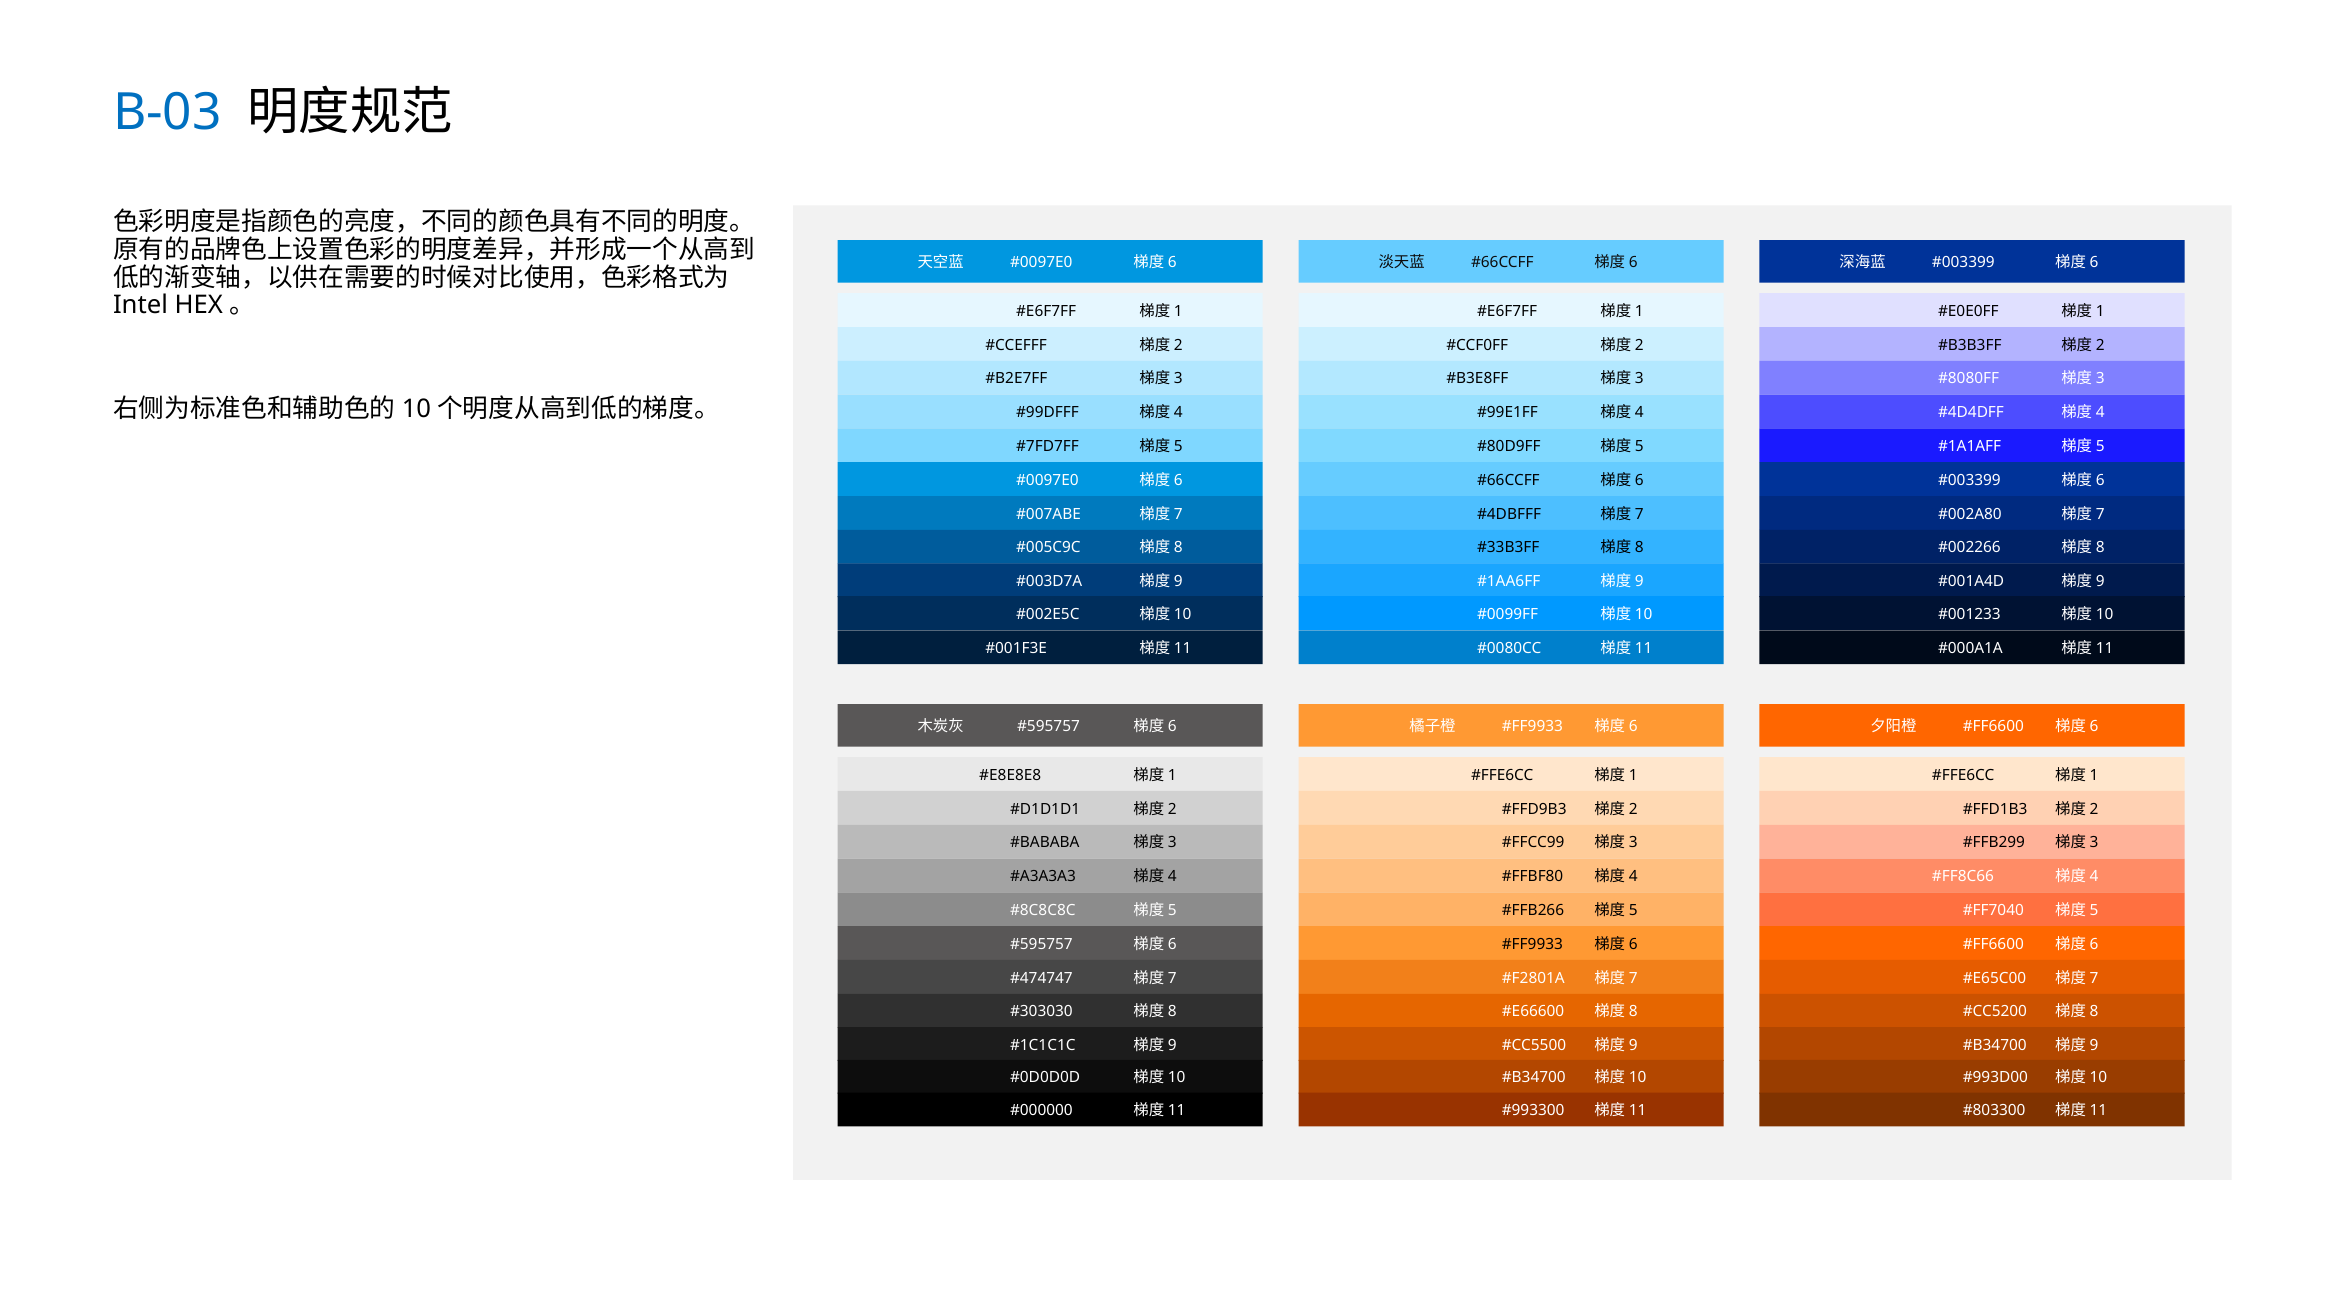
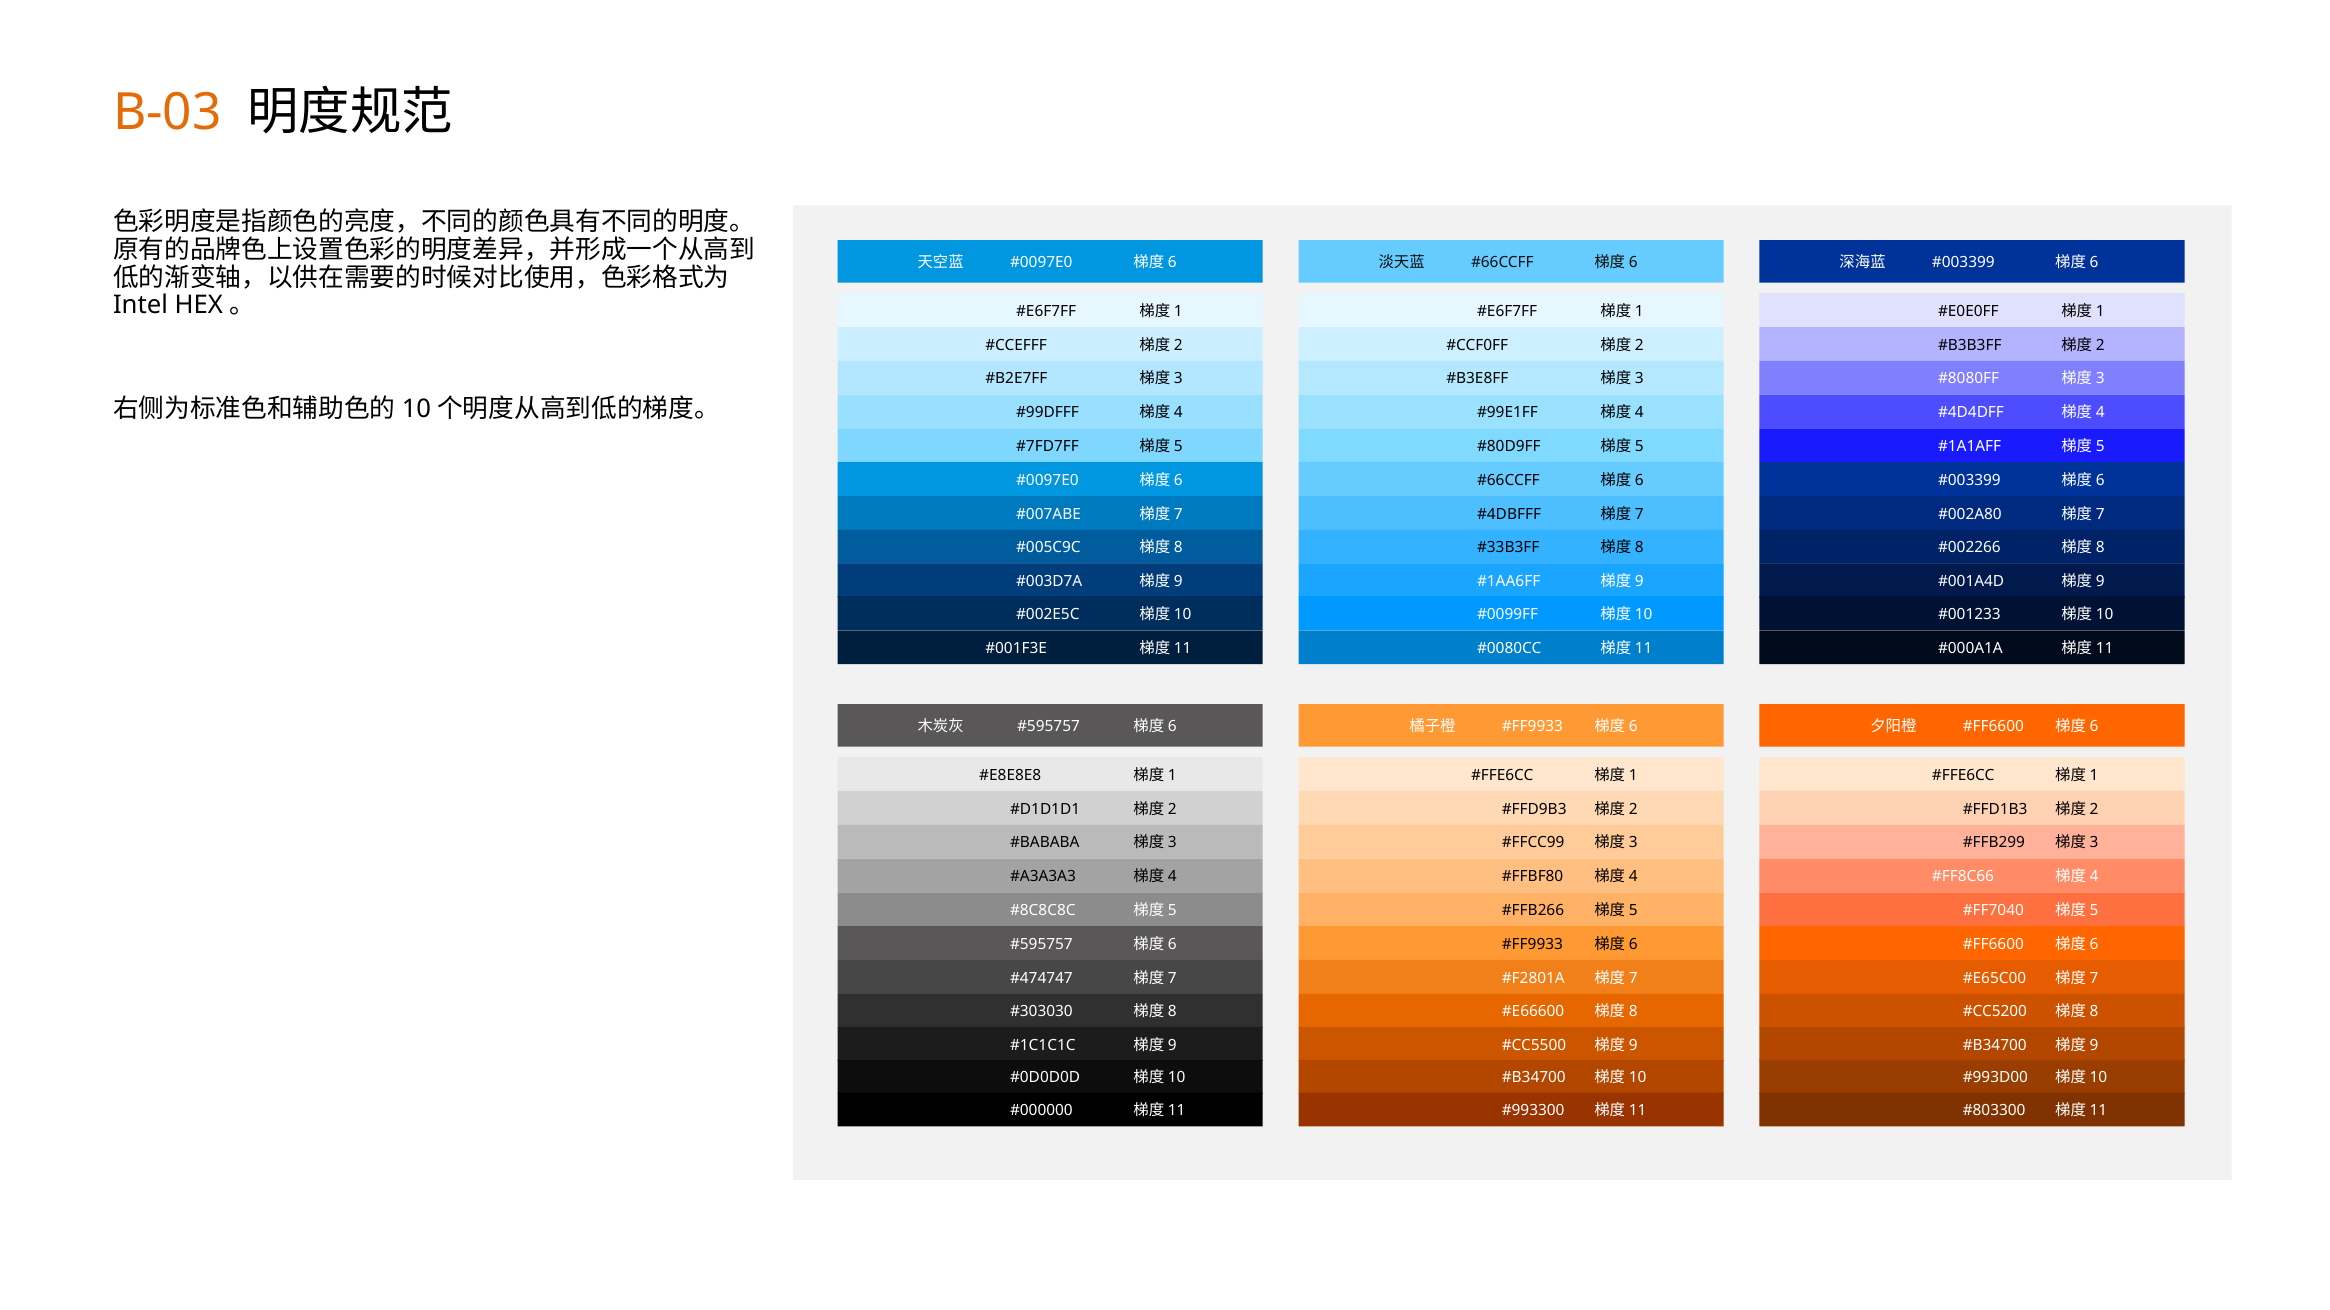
B-03 colour: blue -> orange
